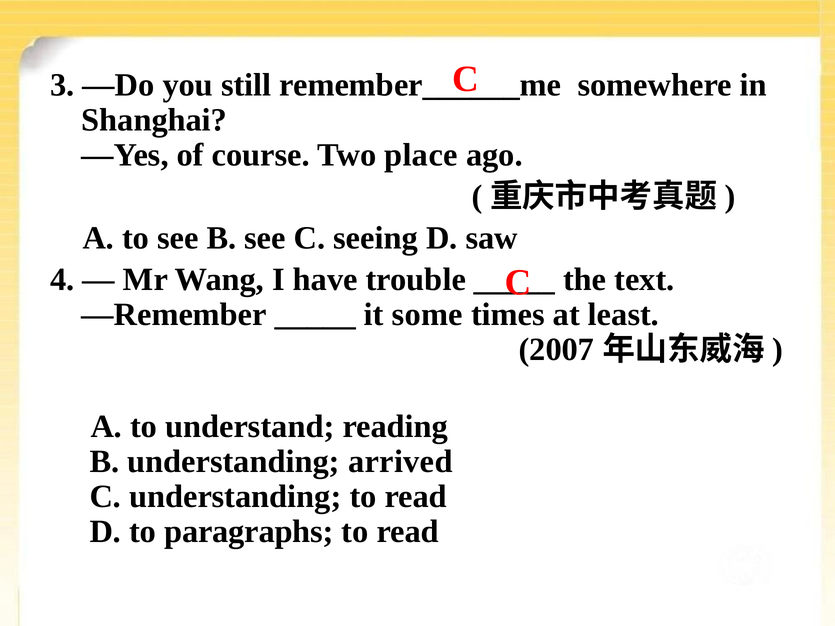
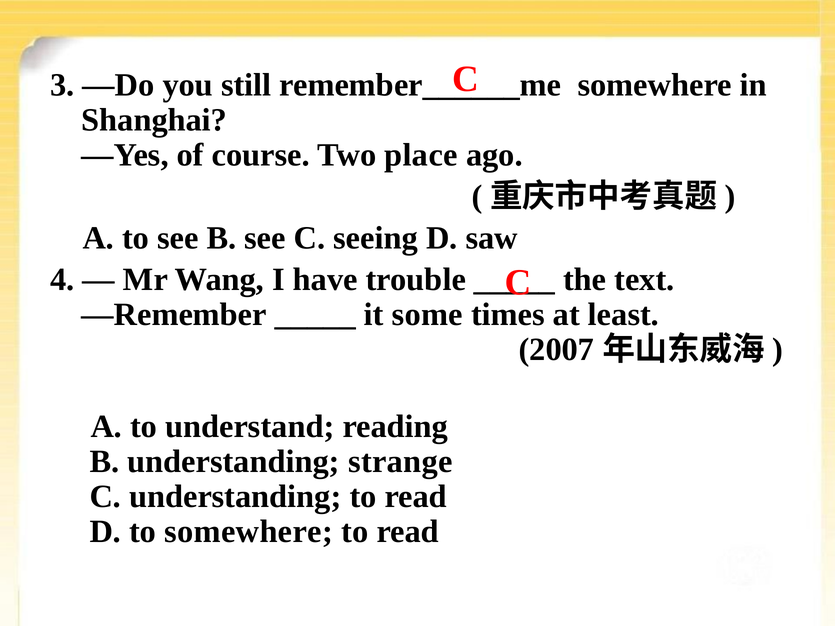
arrived: arrived -> strange
to paragraphs: paragraphs -> somewhere
